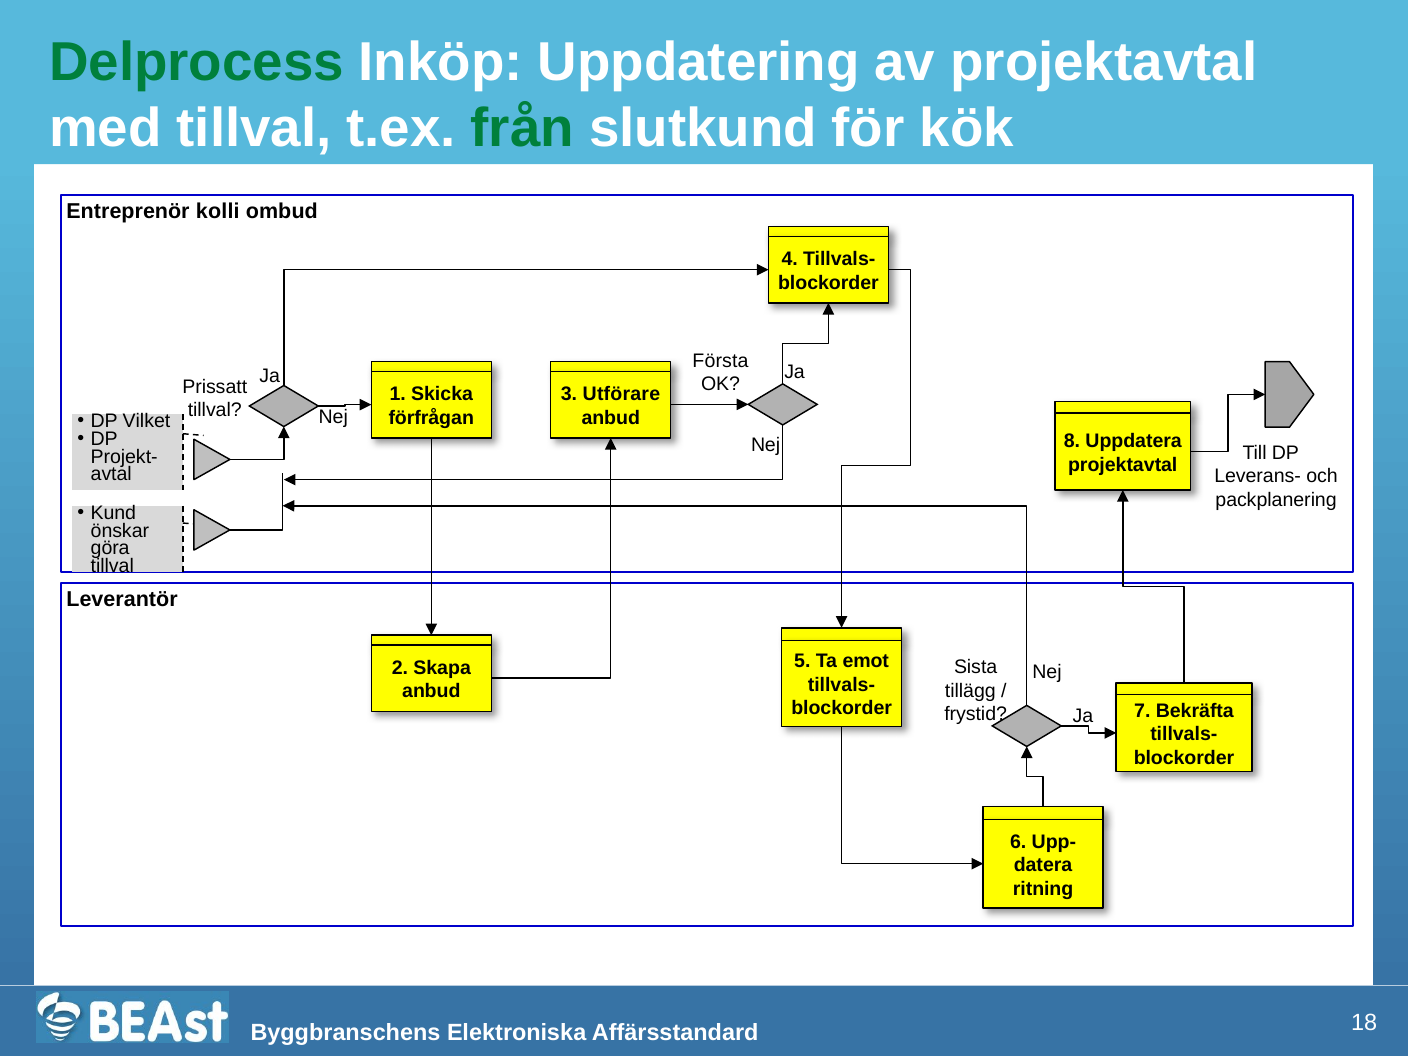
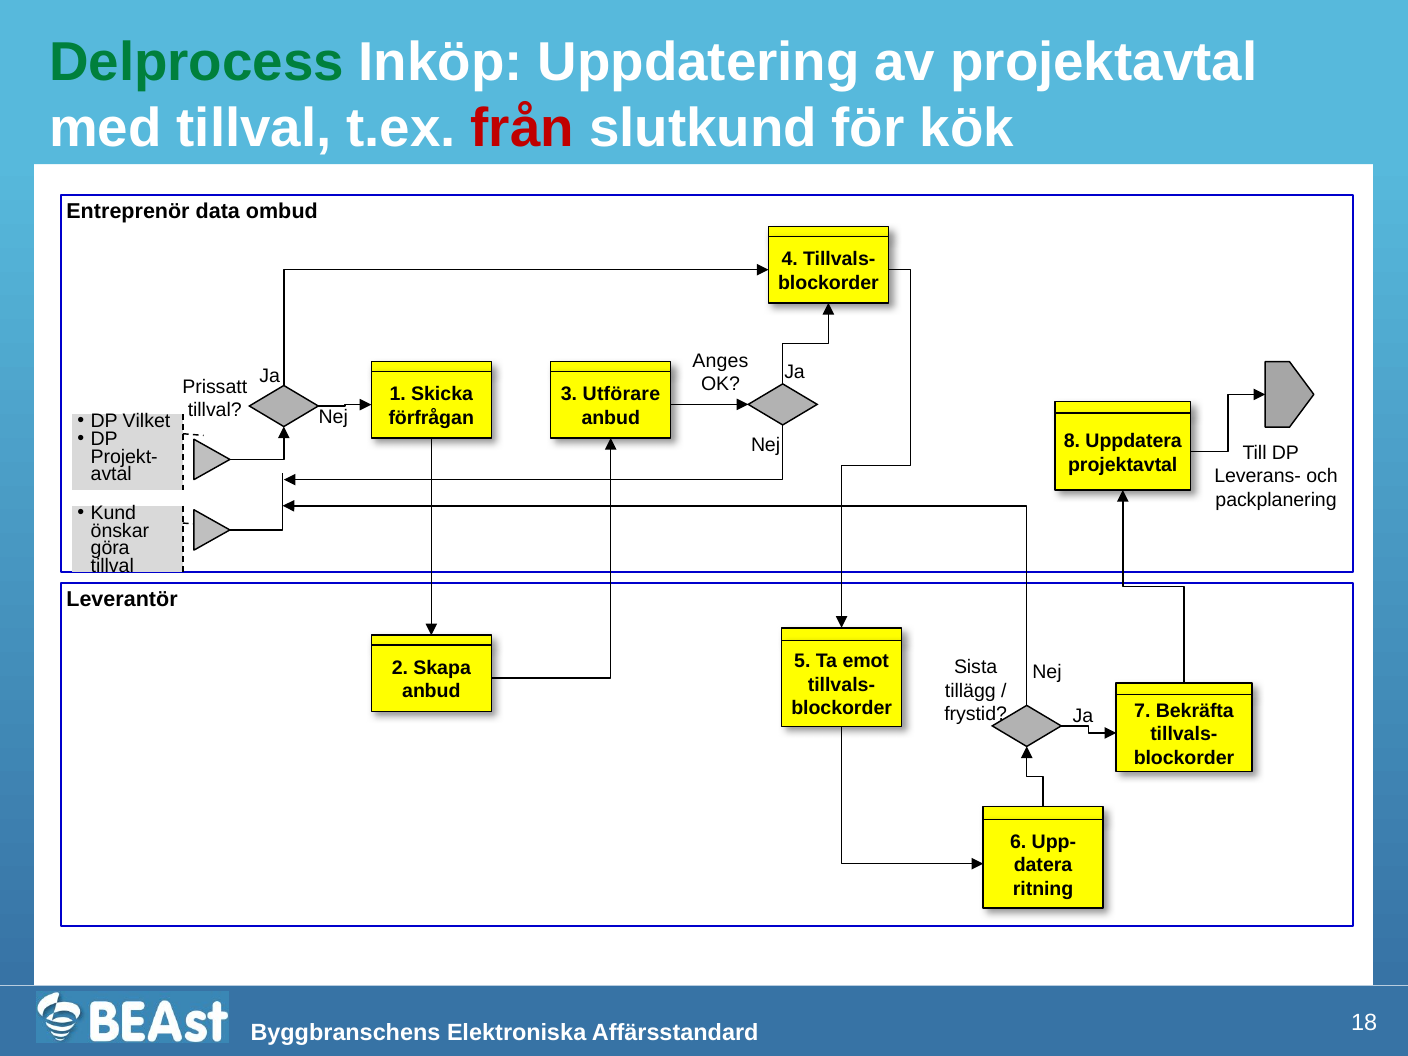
från colour: green -> red
kolli: kolli -> data
Första: Första -> Anges
